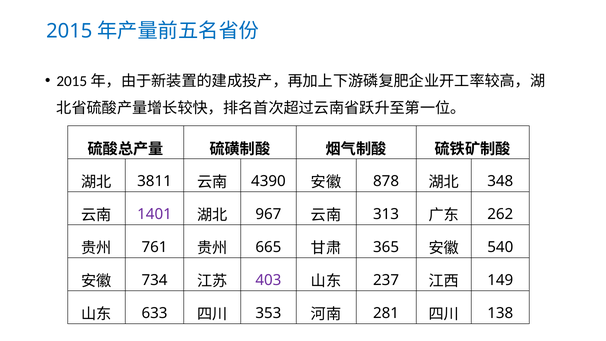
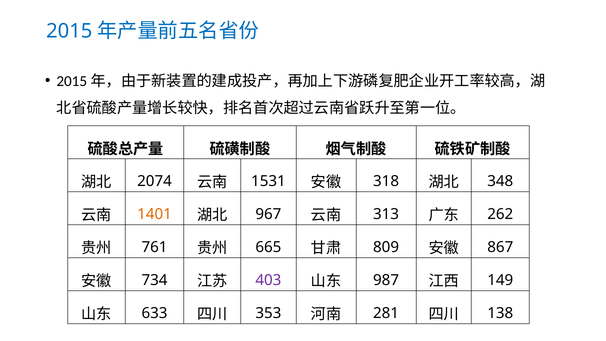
3811: 3811 -> 2074
4390: 4390 -> 1531
878: 878 -> 318
1401 colour: purple -> orange
365: 365 -> 809
540: 540 -> 867
237: 237 -> 987
